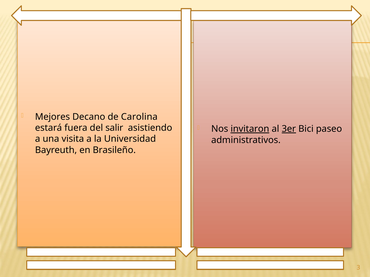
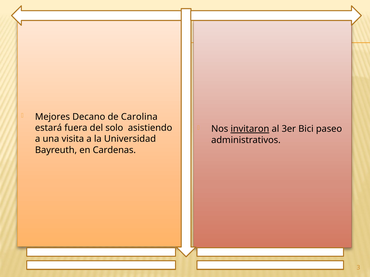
salir: salir -> solo
3er underline: present -> none
Brasileño: Brasileño -> Cardenas
